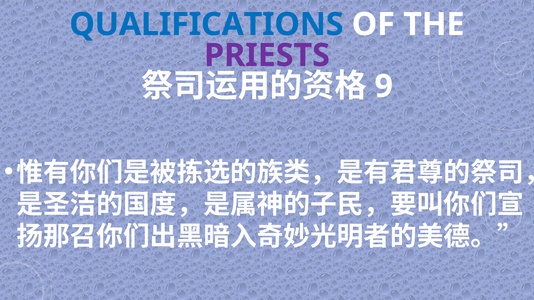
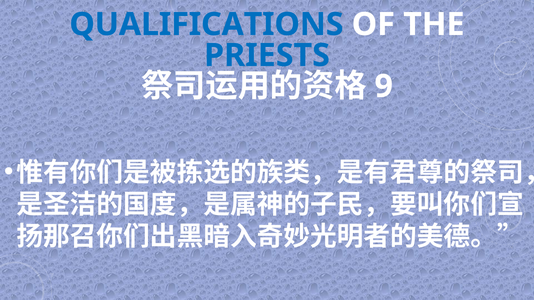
PRIESTS colour: purple -> blue
